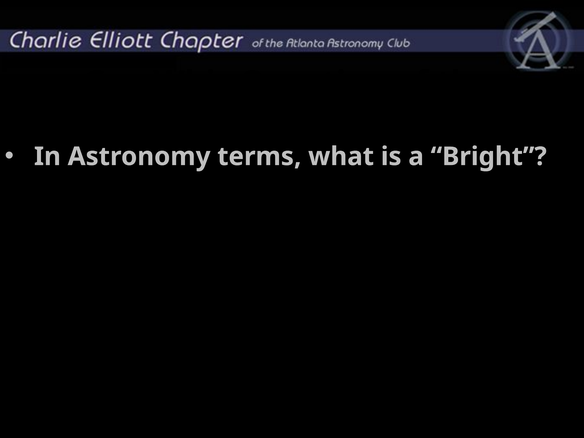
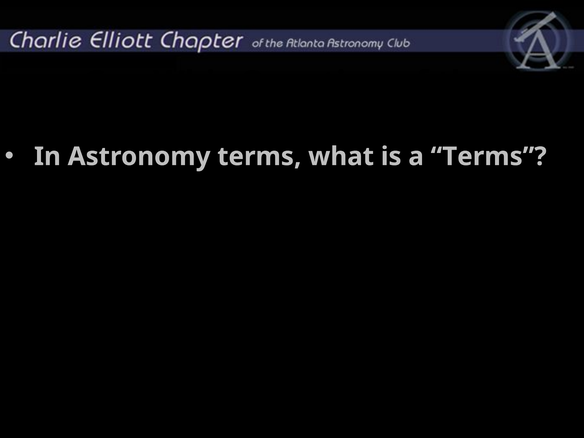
a Bright: Bright -> Terms
